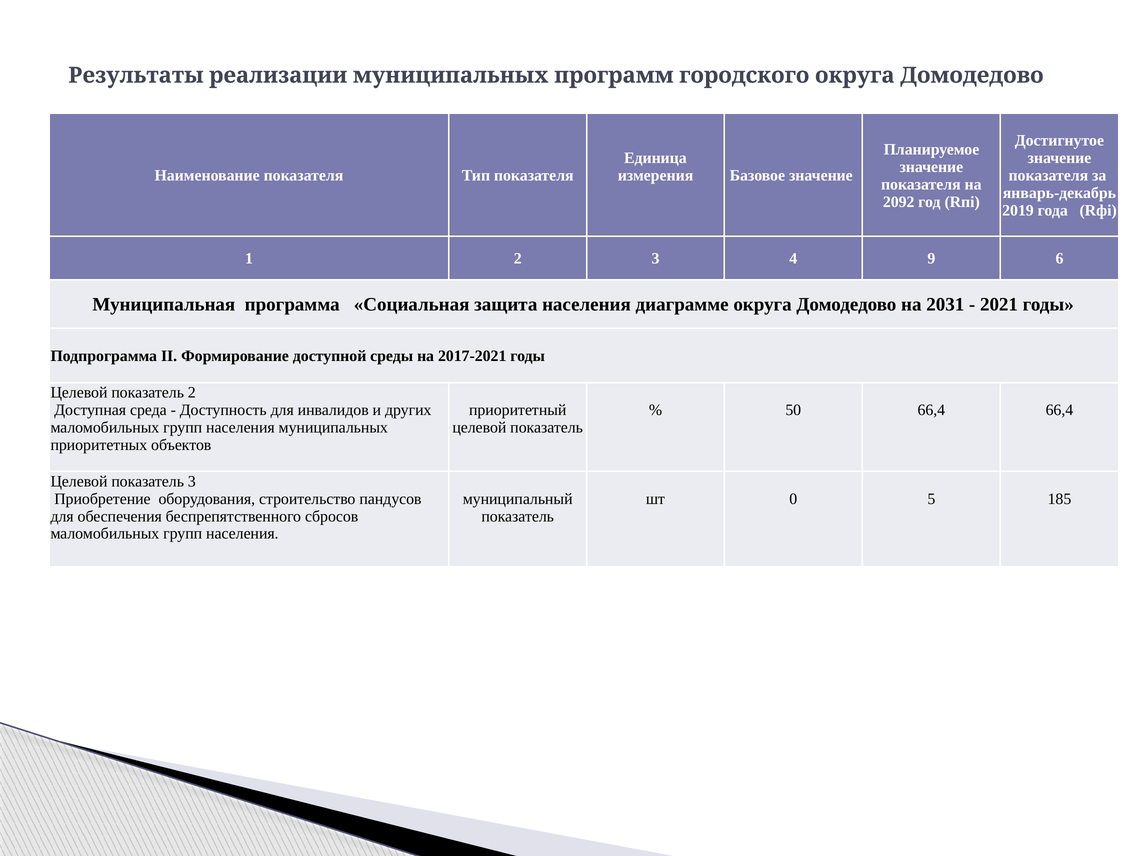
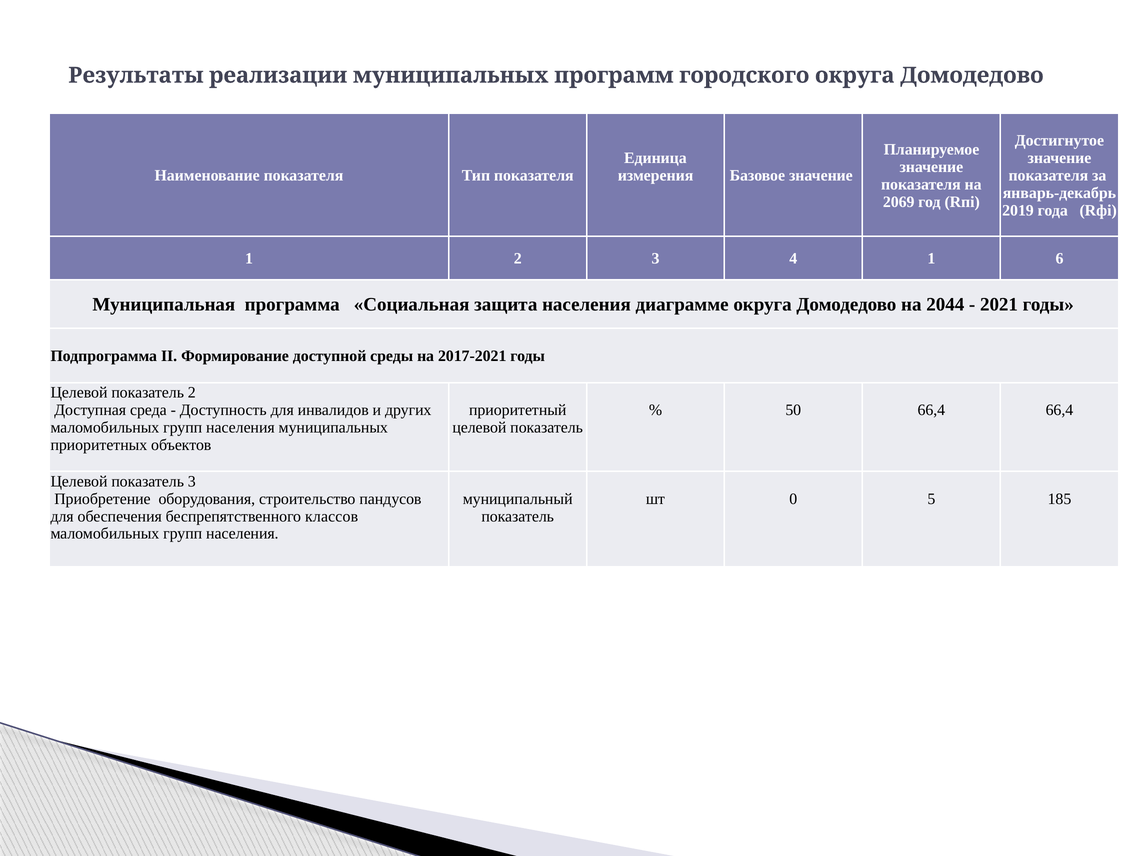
2092: 2092 -> 2069
4 9: 9 -> 1
2031: 2031 -> 2044
сбросов: сбросов -> классов
